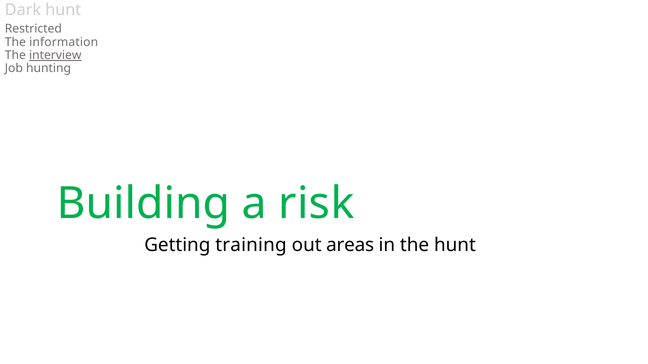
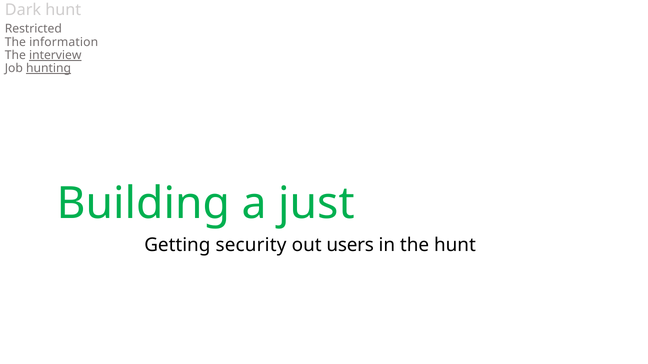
hunting underline: none -> present
risk: risk -> just
training: training -> security
areas: areas -> users
